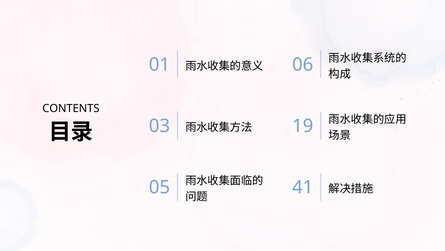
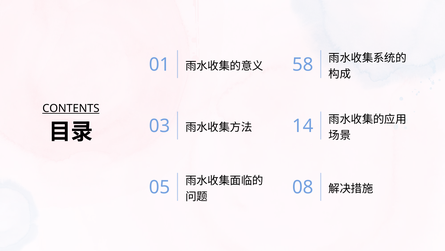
06: 06 -> 58
CONTENTS underline: none -> present
19: 19 -> 14
41: 41 -> 08
